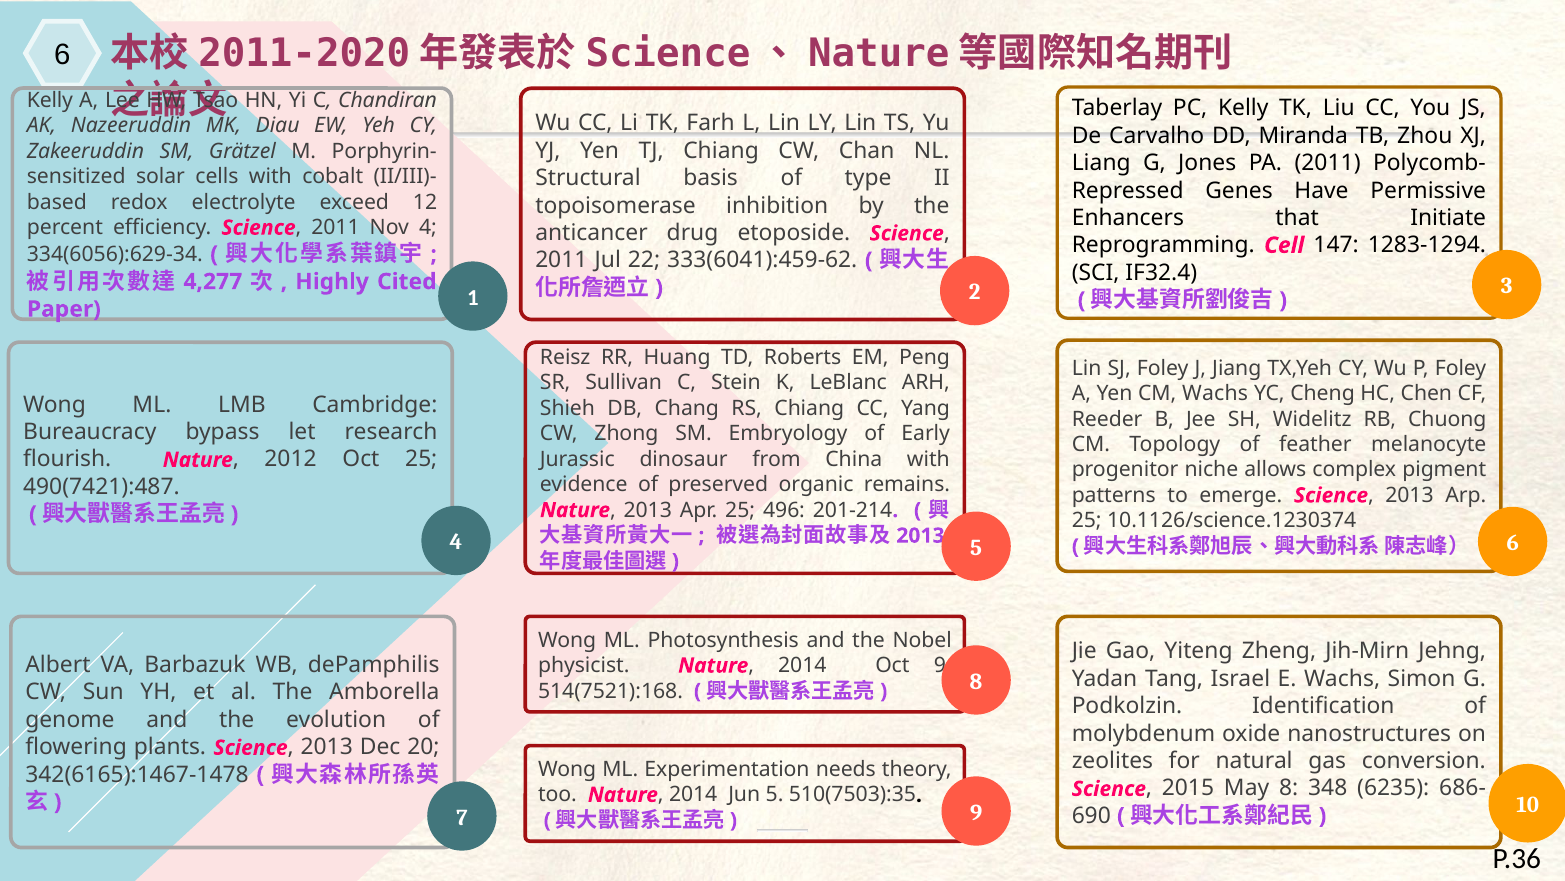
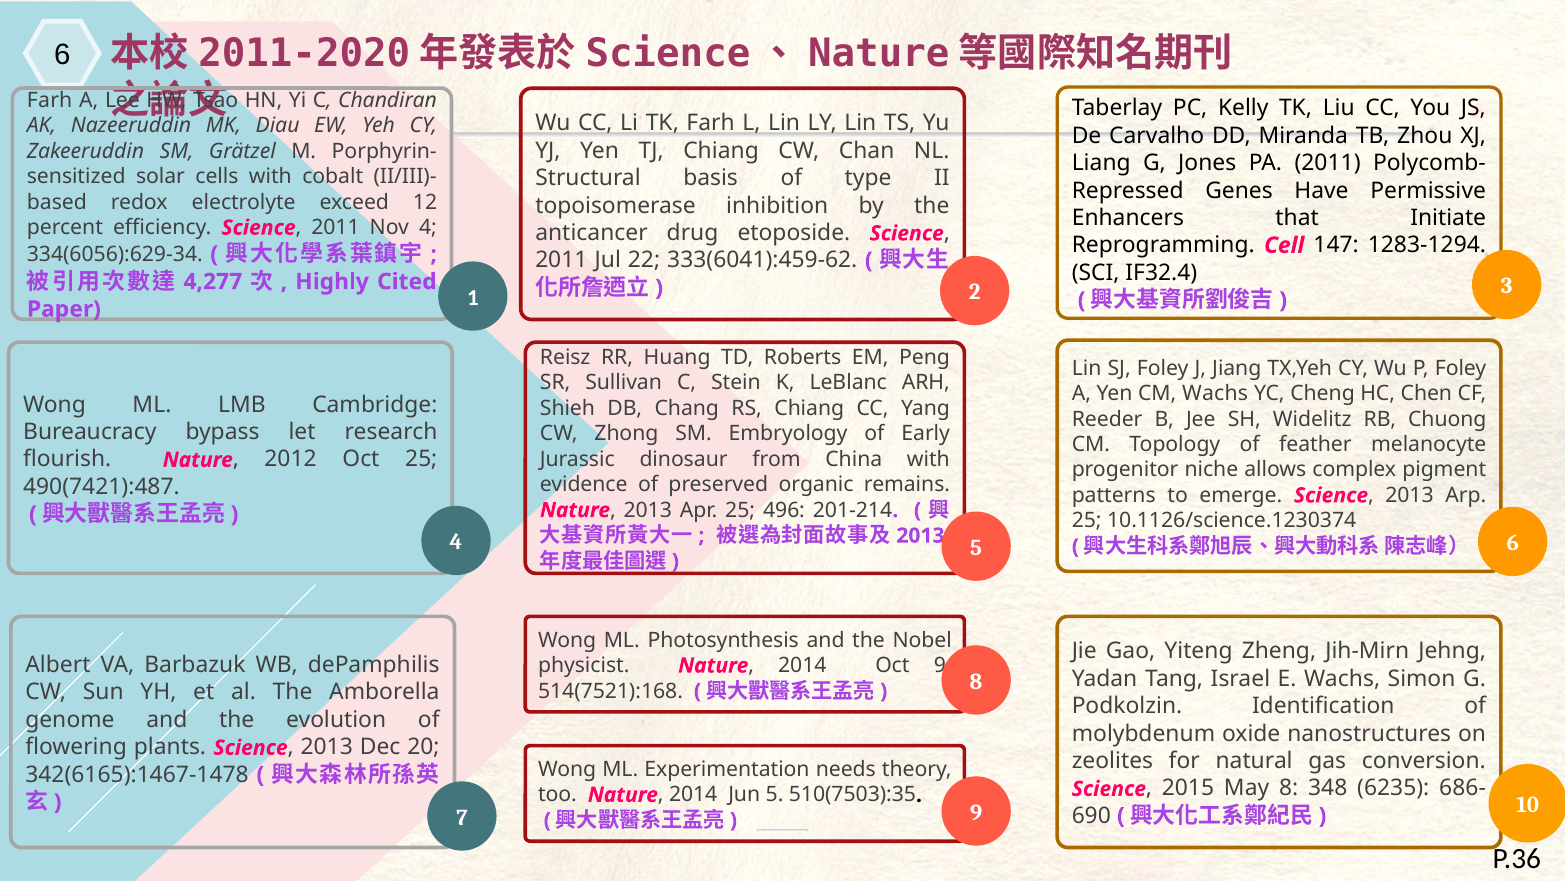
Kelly at (50, 100): Kelly -> Farh
